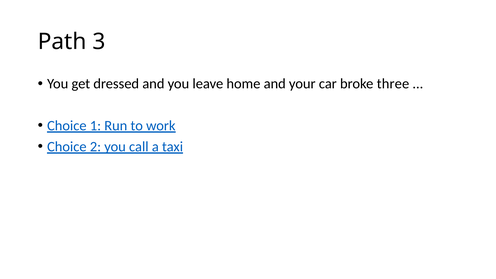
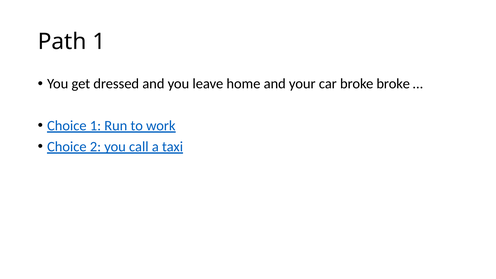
Path 3: 3 -> 1
broke three: three -> broke
